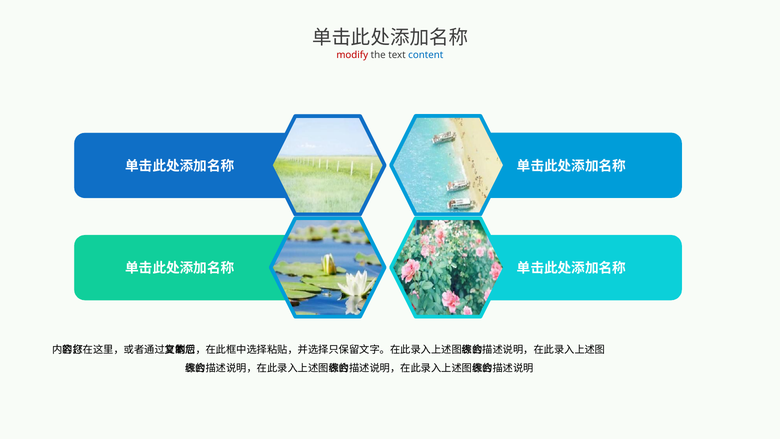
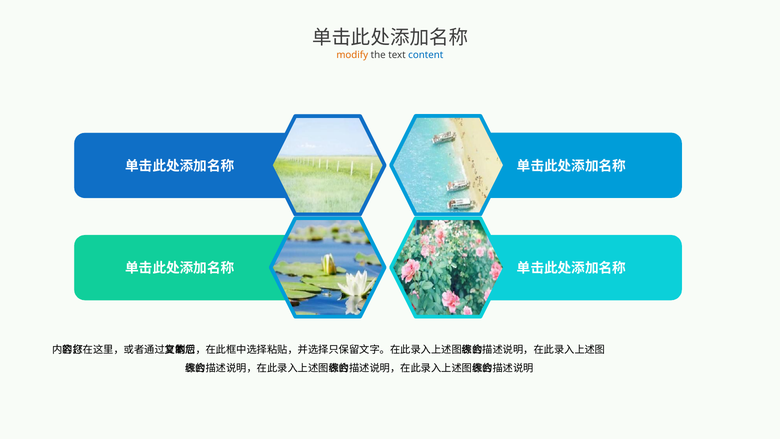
modify colour: red -> orange
